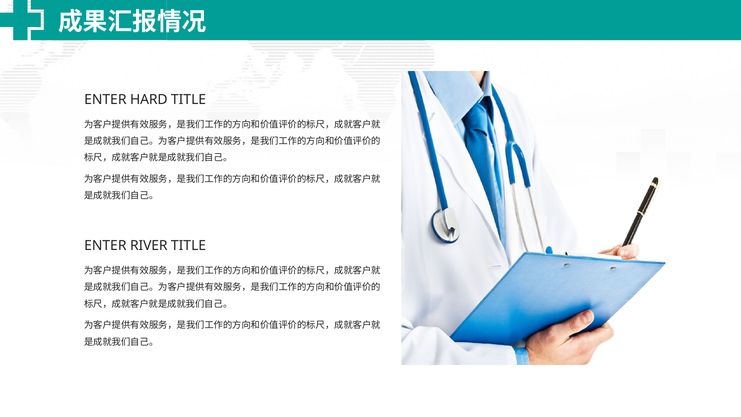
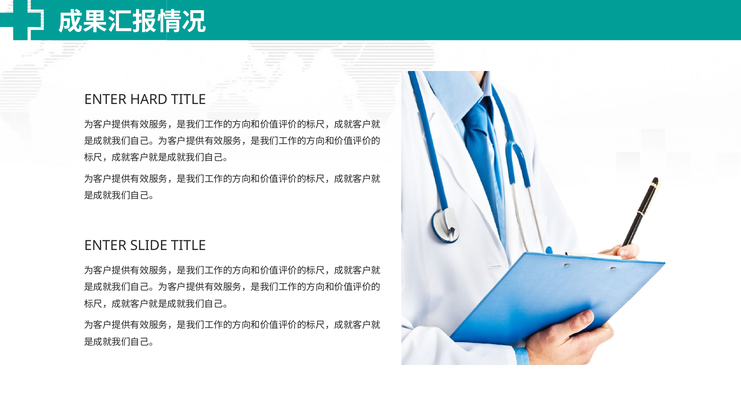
RIVER: RIVER -> SLIDE
